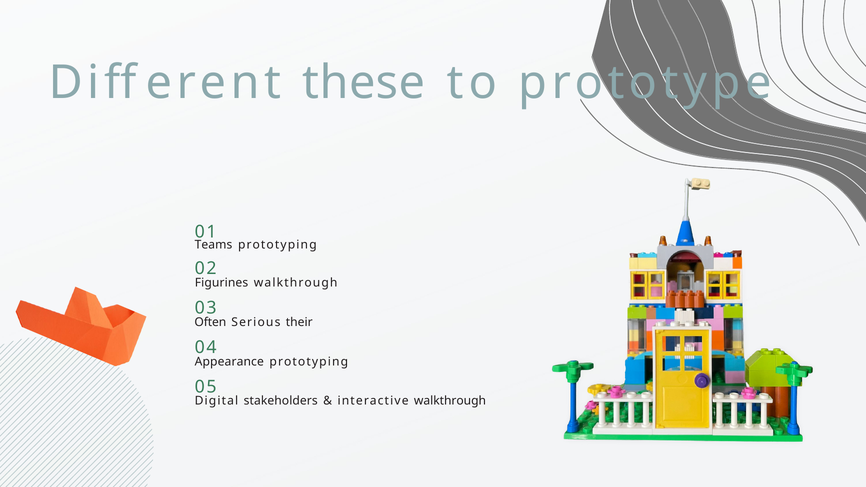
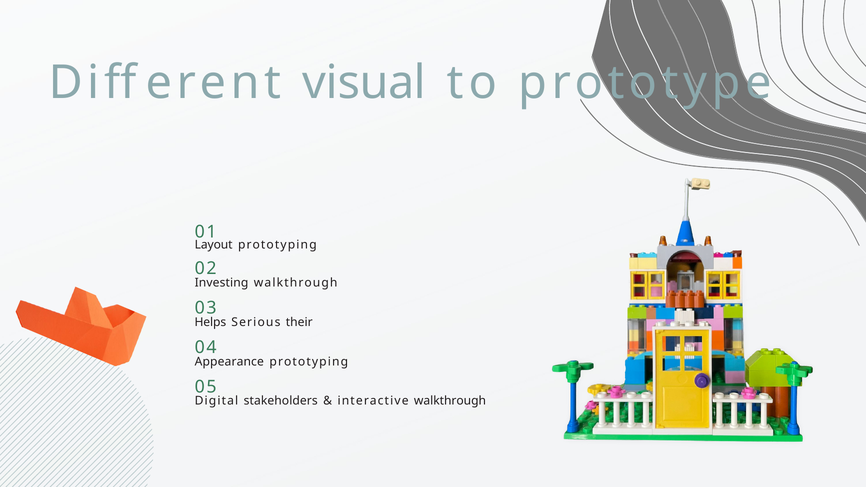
these: these -> visual
Teams: Teams -> Layout
Figurines: Figurines -> Investing
Often: Often -> Helps
